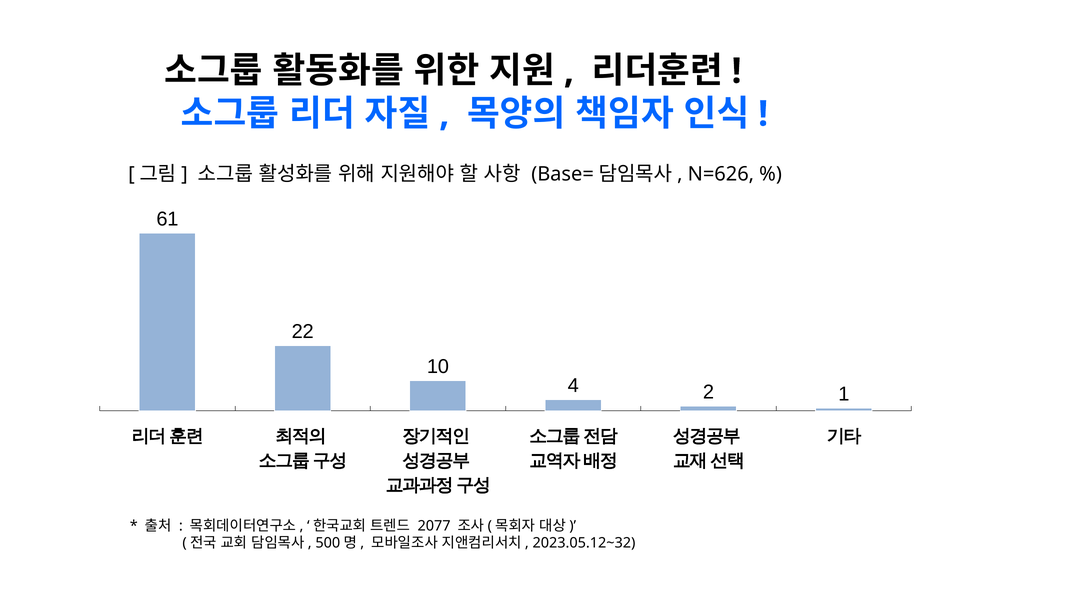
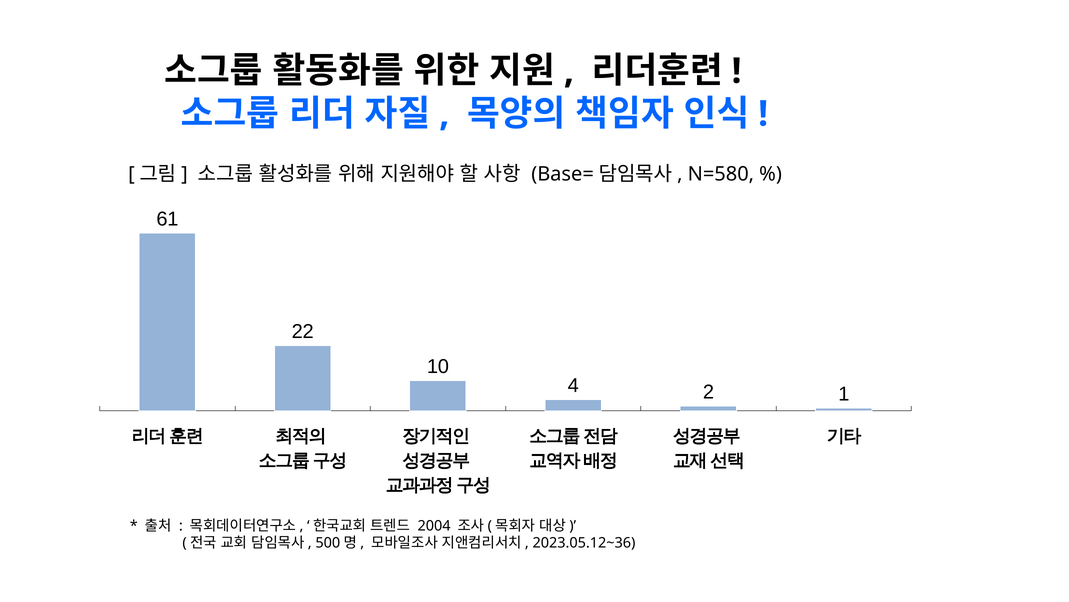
N=626: N=626 -> N=580
2077: 2077 -> 2004
2023.05.12~32: 2023.05.12~32 -> 2023.05.12~36
